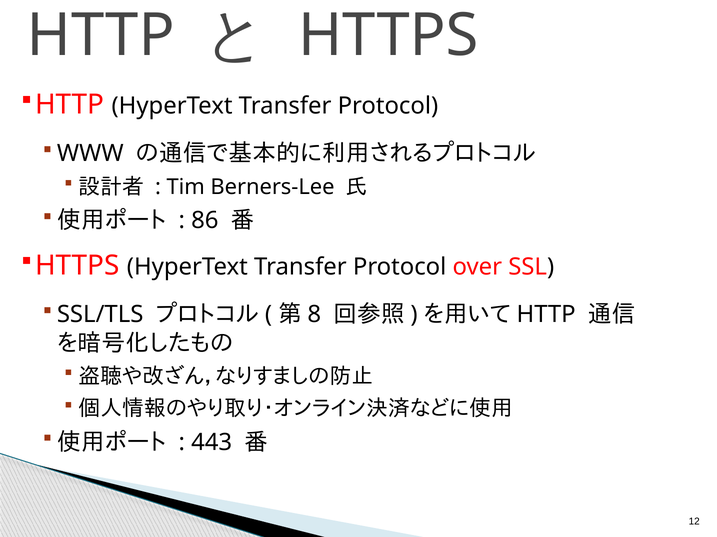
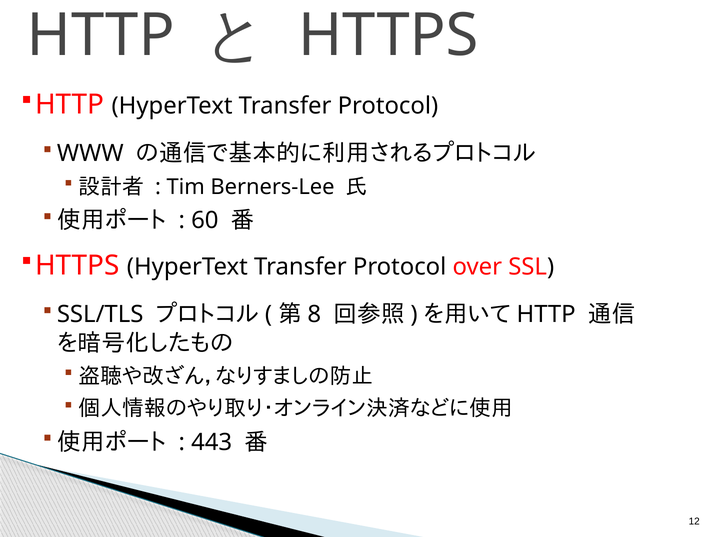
86: 86 -> 60
